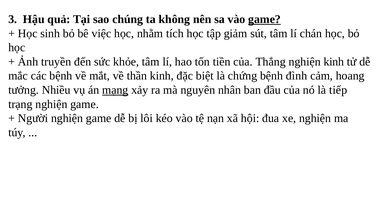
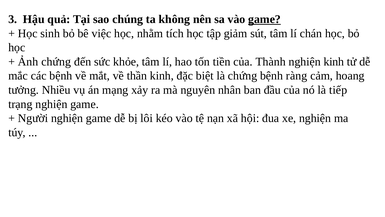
Ảnh truyền: truyền -> chứng
Thẳng: Thẳng -> Thành
đình: đình -> ràng
mạng underline: present -> none
